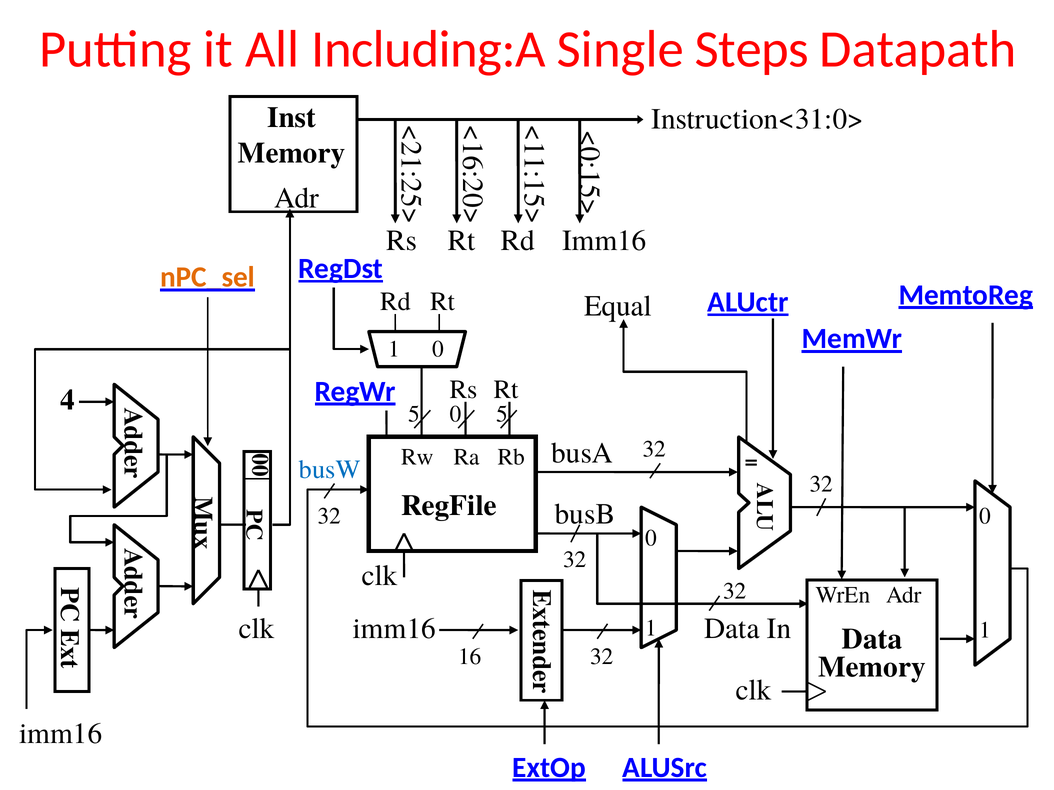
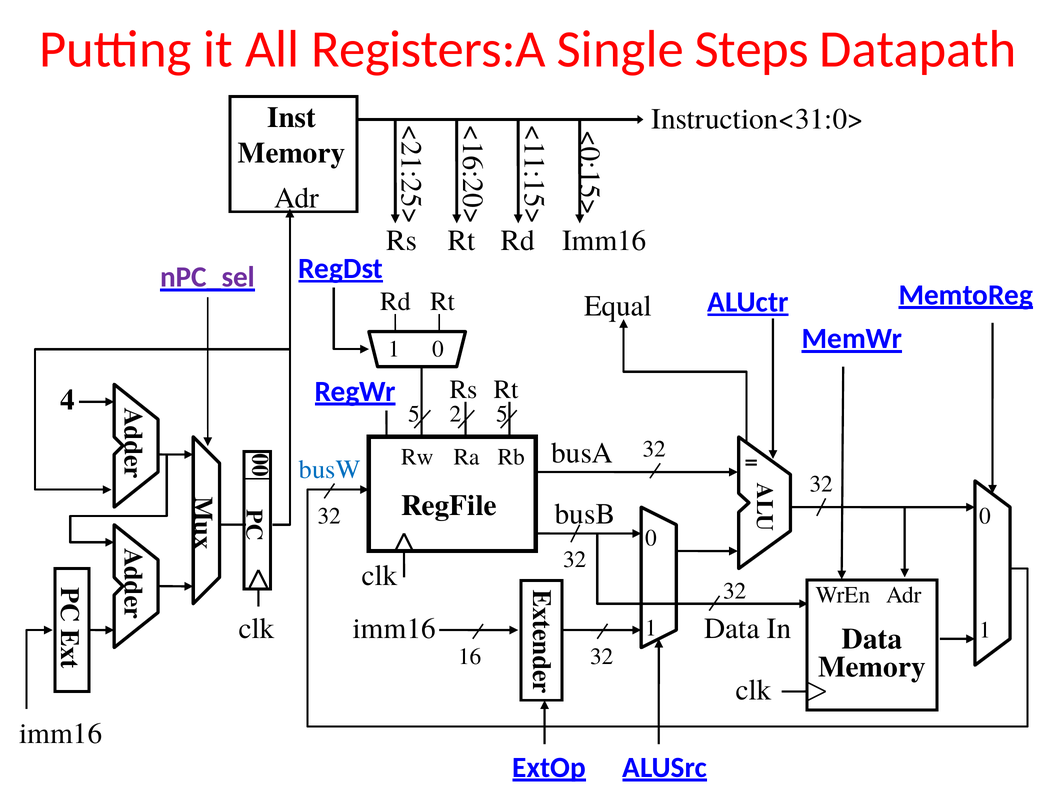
Including:A: Including:A -> Registers:A
nPC_sel colour: orange -> purple
5 0: 0 -> 2
